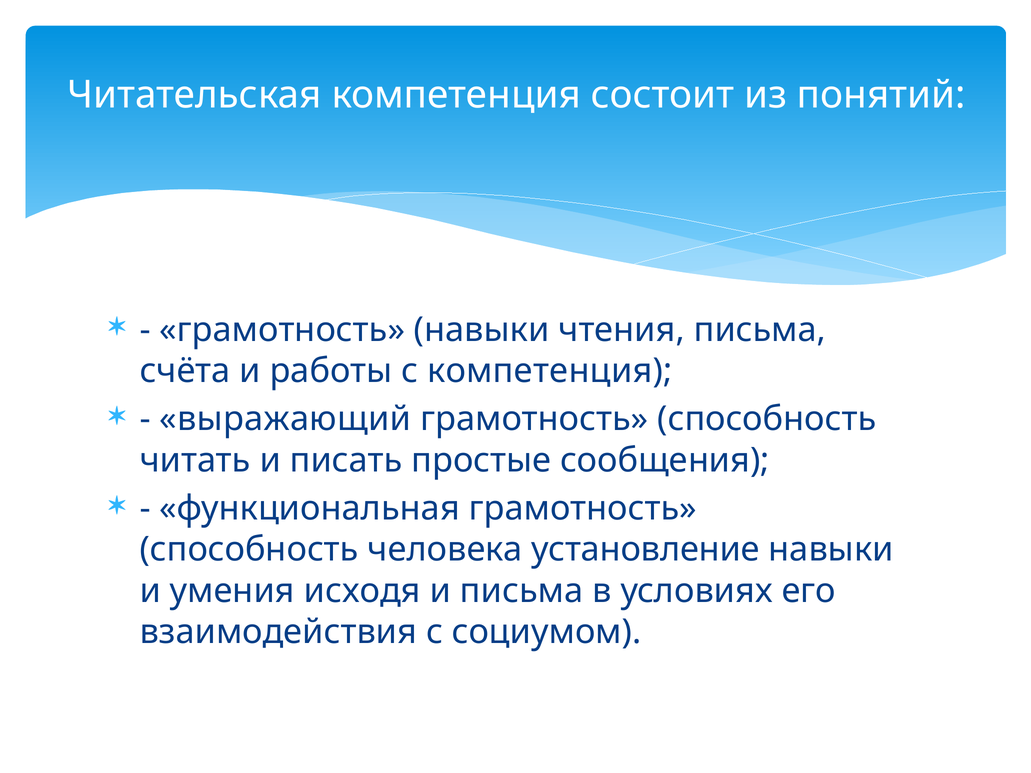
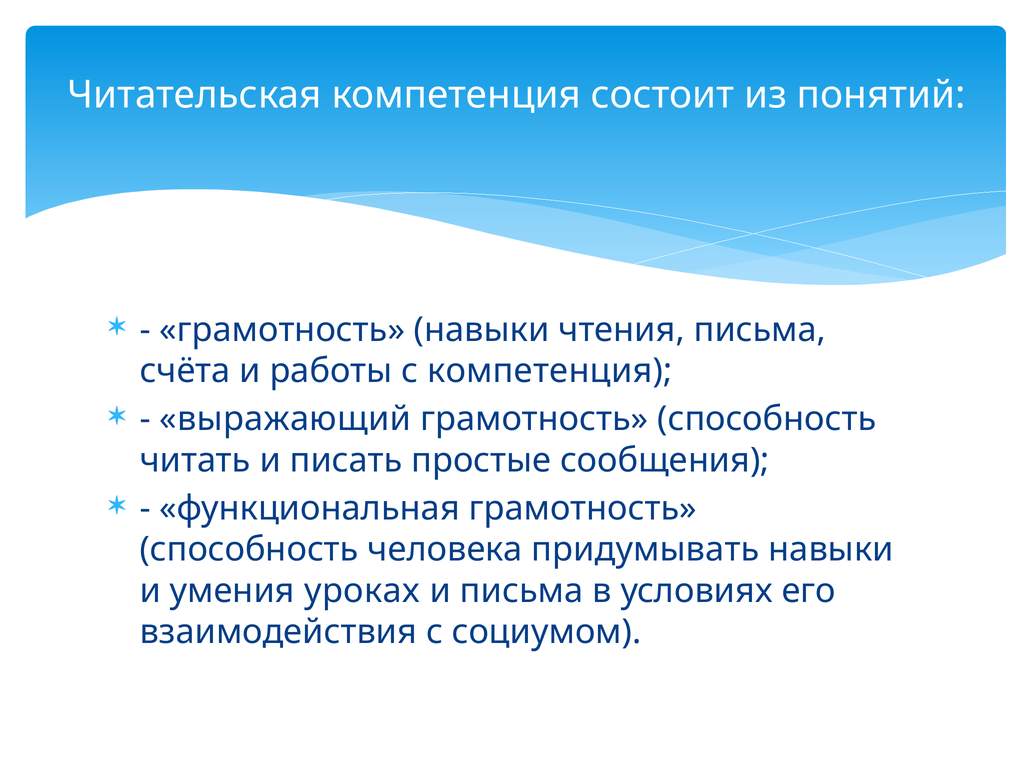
установление: установление -> придумывать
исходя: исходя -> уроках
